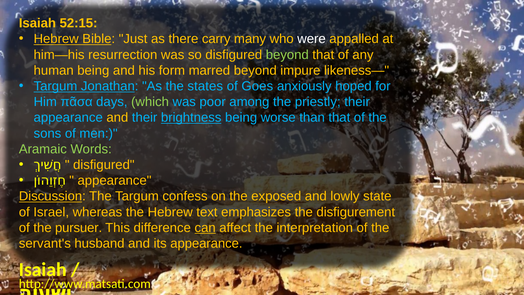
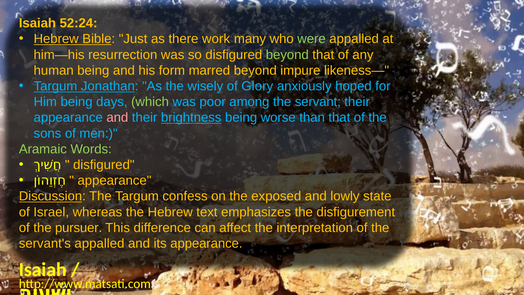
52:15: 52:15 -> 52:24
carry: carry -> work
were colour: white -> light green
states: states -> wisely
Goes: Goes -> Glory
Him πᾶσα: πᾶσα -> being
priestly: priestly -> servant
and at (117, 118) colour: yellow -> pink
can underline: present -> none
servant's husband: husband -> appalled
